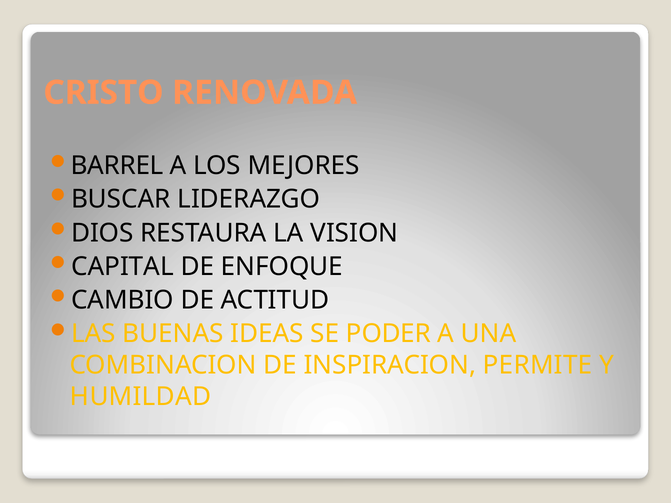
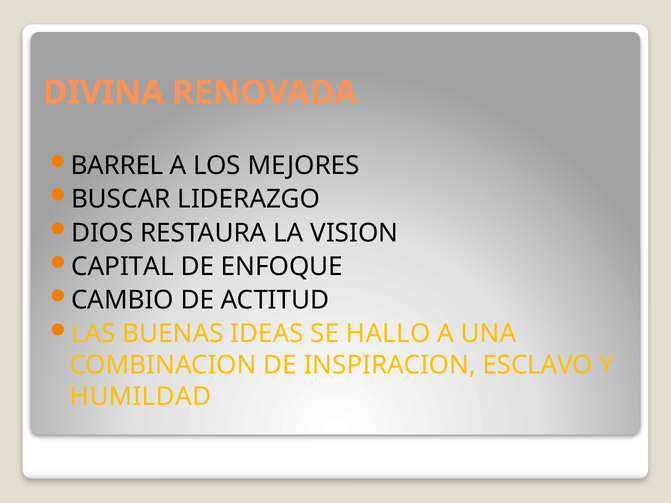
CRISTO: CRISTO -> DIVINA
PODER: PODER -> HALLO
PERMITE: PERMITE -> ESCLAVO
